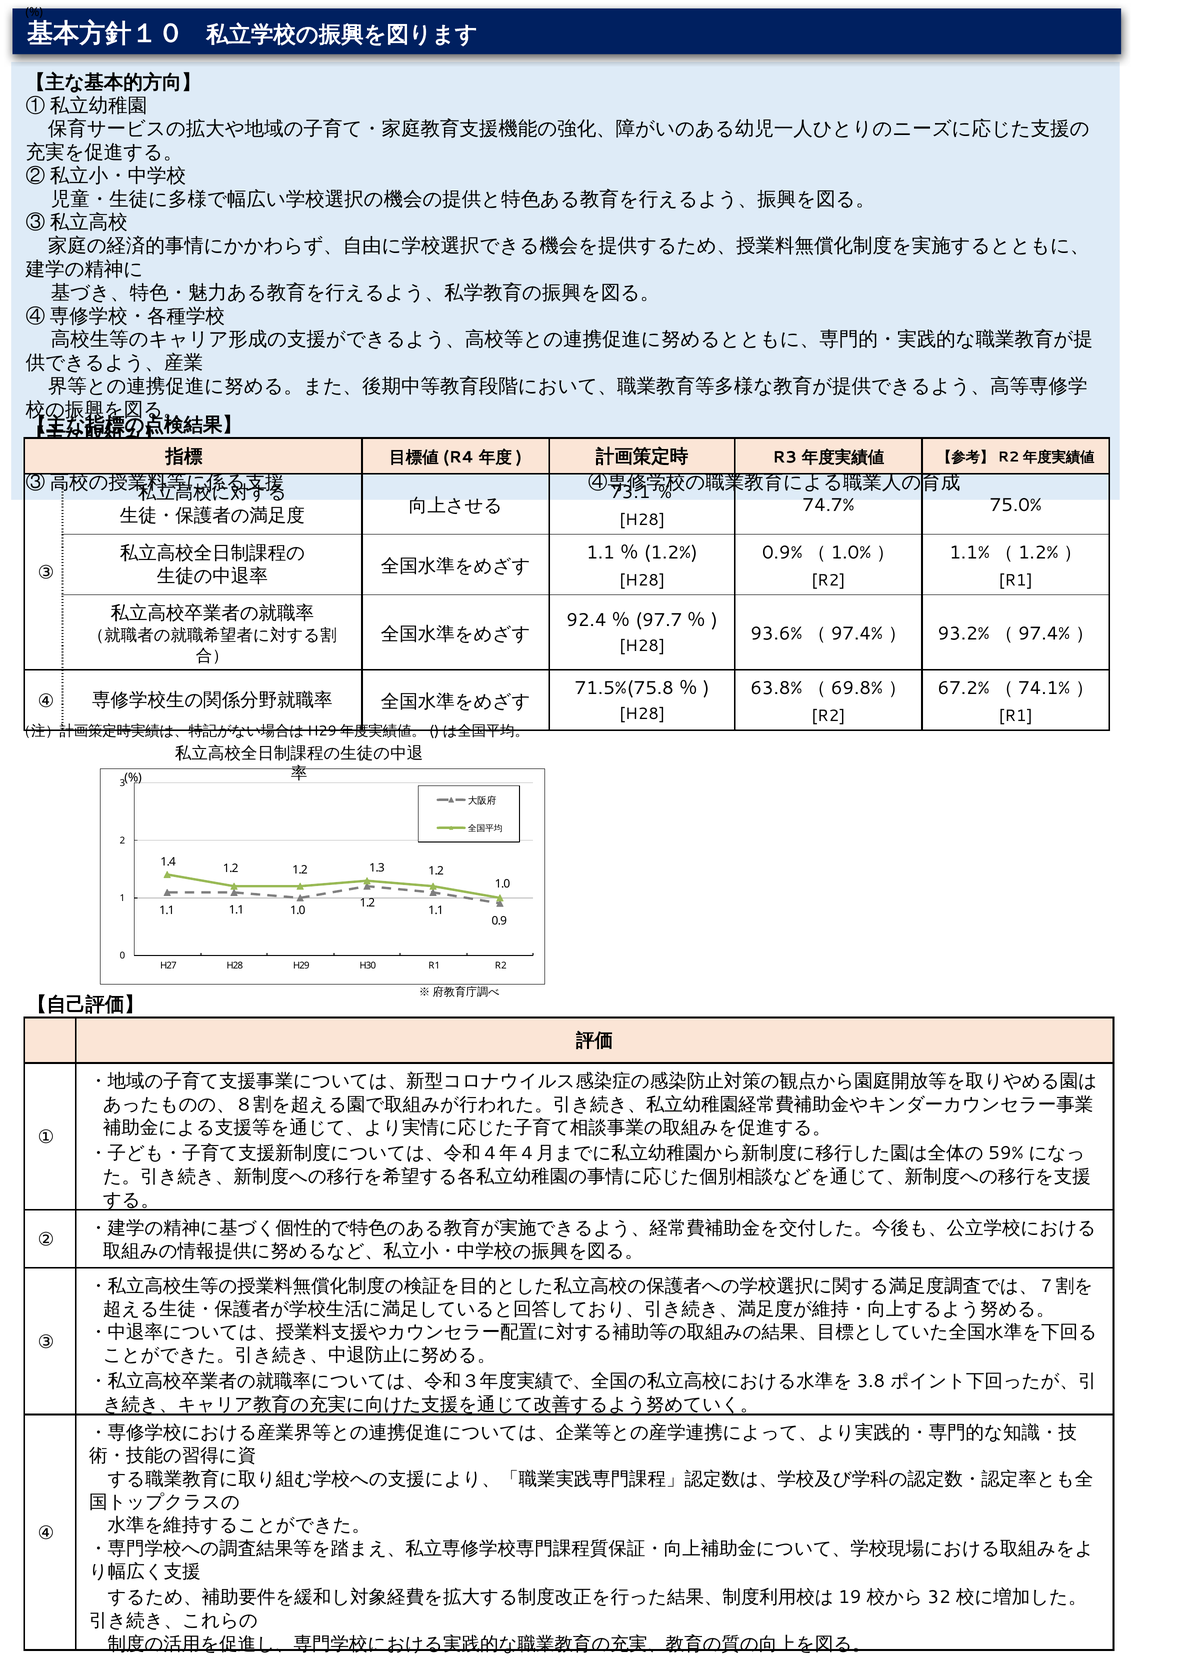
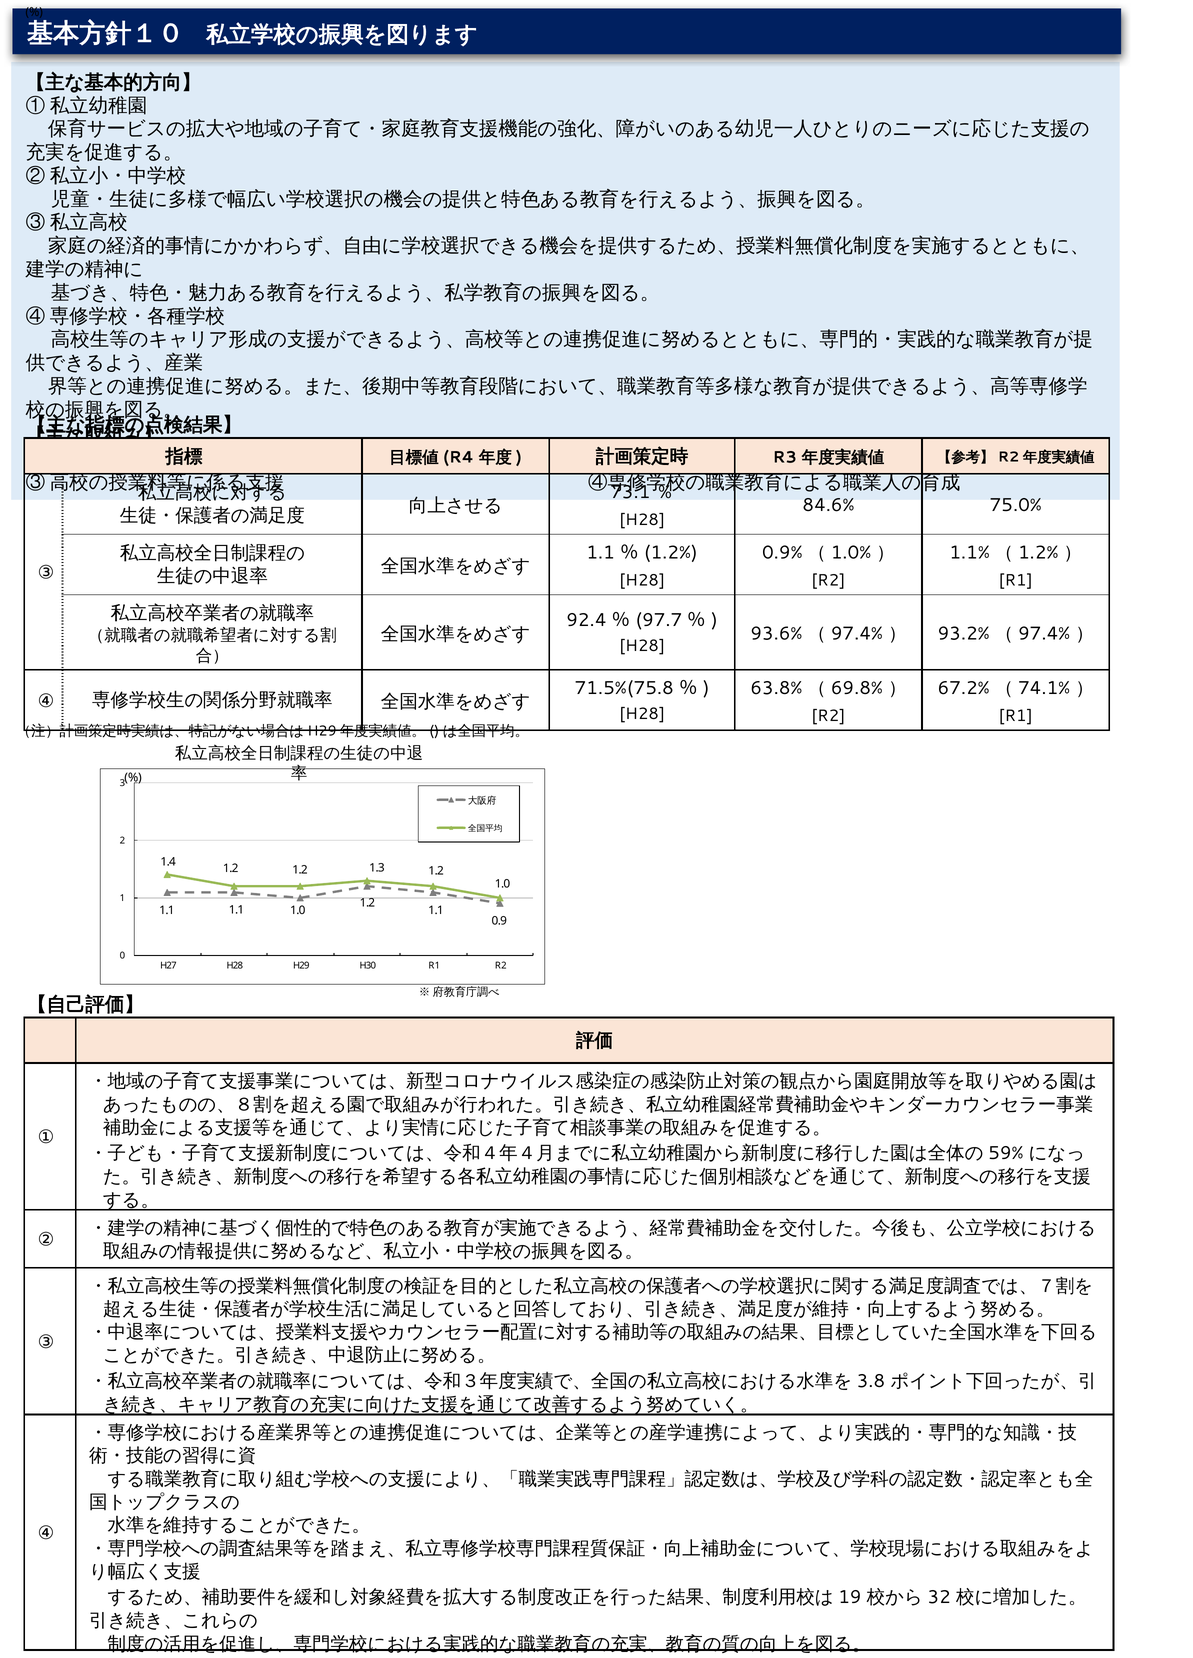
74.7%: 74.7% -> 84.6%
